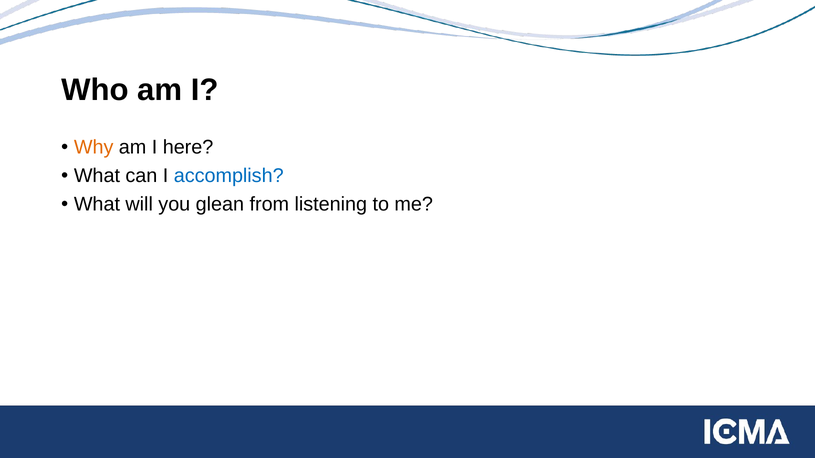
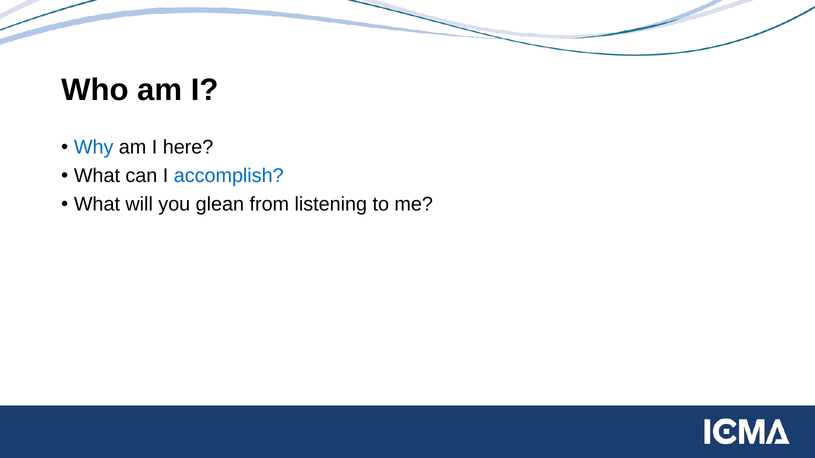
Why colour: orange -> blue
